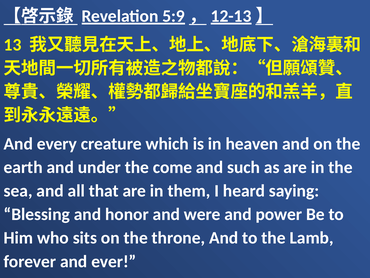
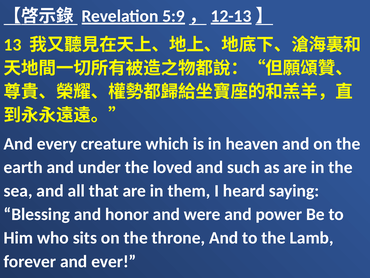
come: come -> loved
